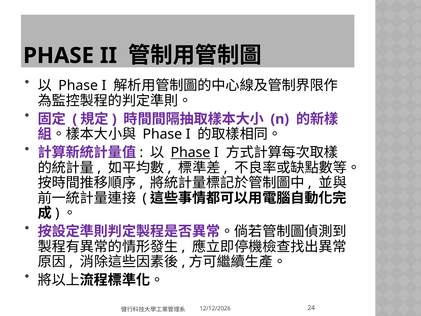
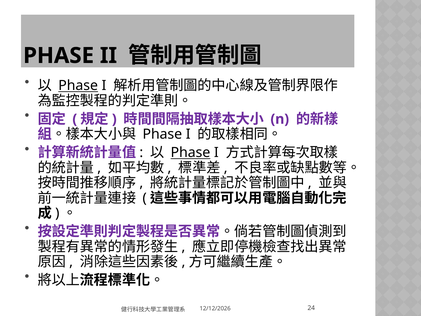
Phase at (78, 86) underline: none -> present
